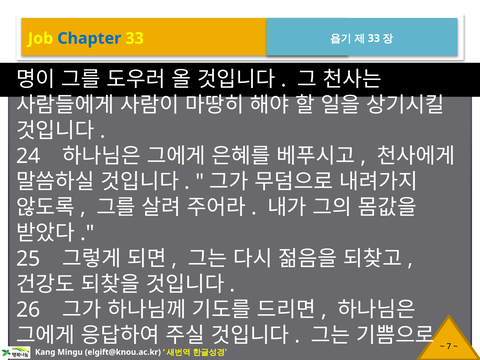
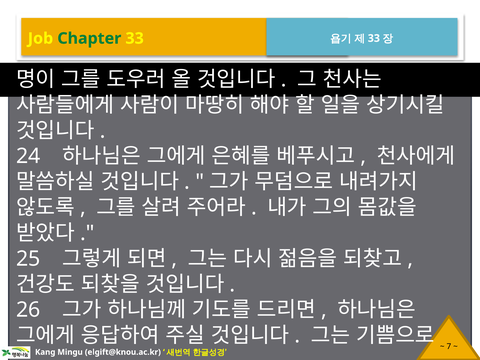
Chapter colour: blue -> green
